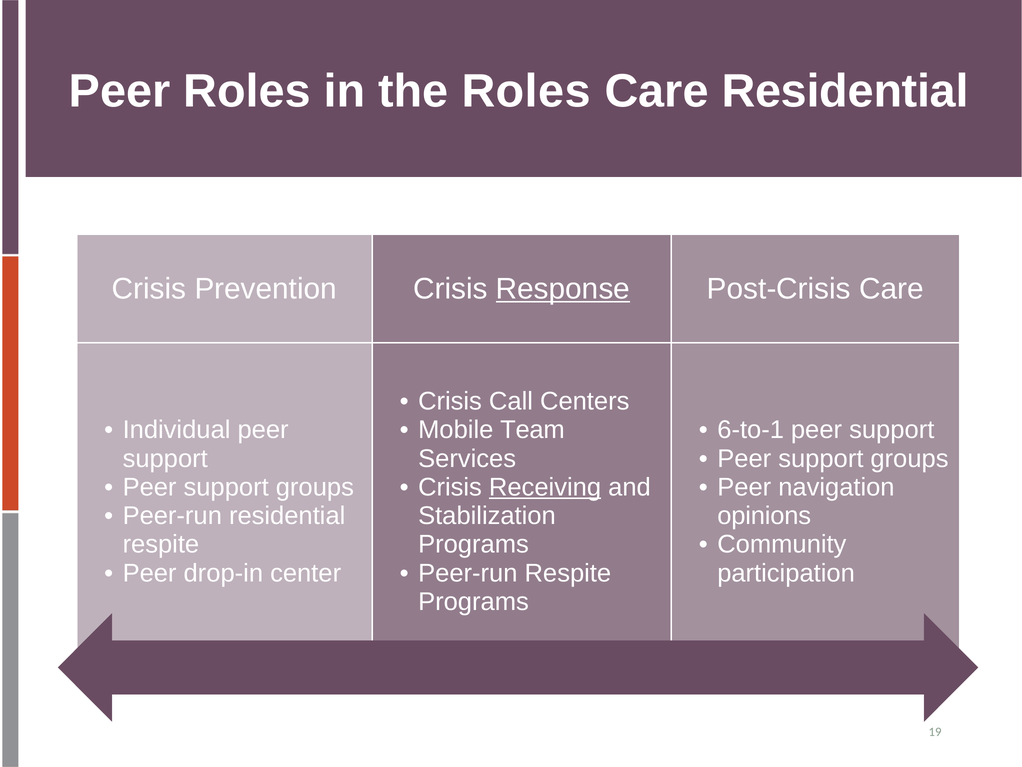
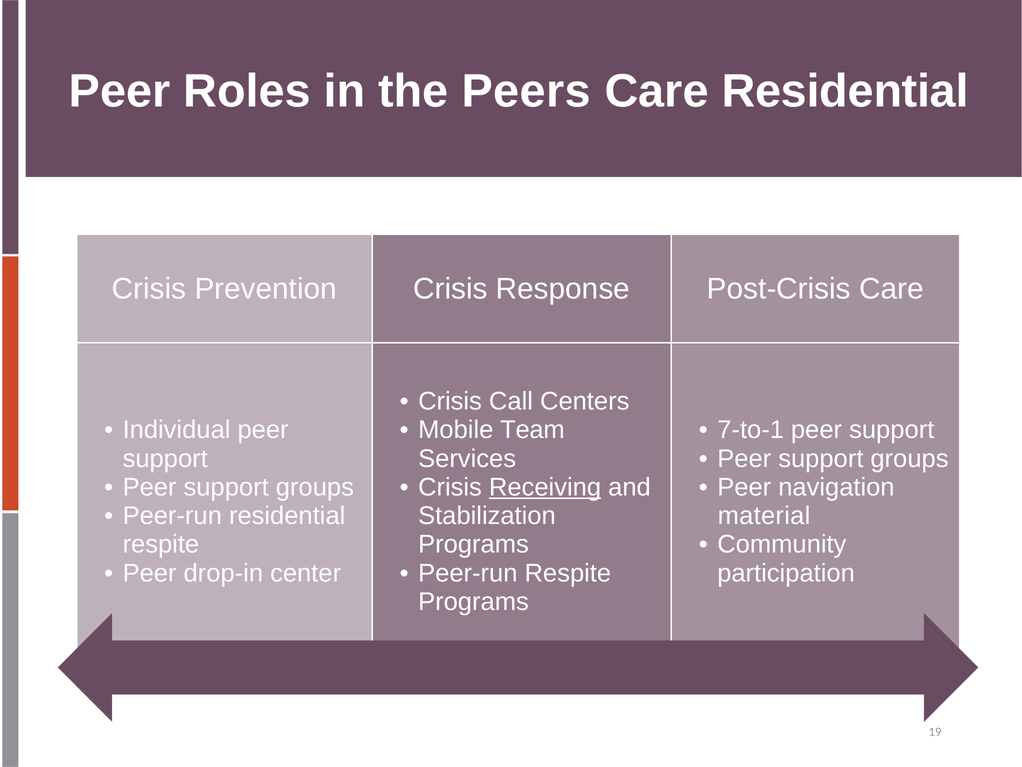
the Roles: Roles -> Peers
Response underline: present -> none
6-to-1: 6-to-1 -> 7-to-1
opinions: opinions -> material
